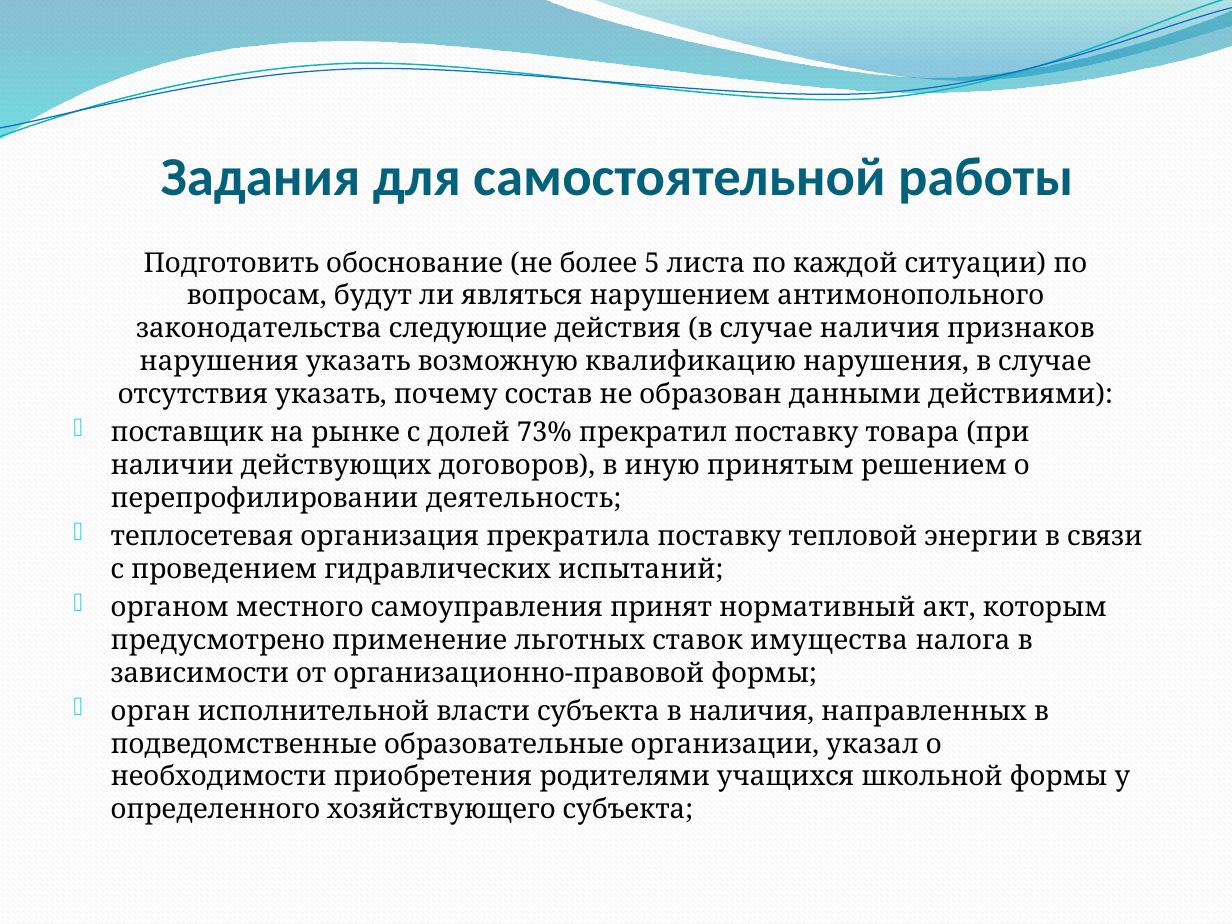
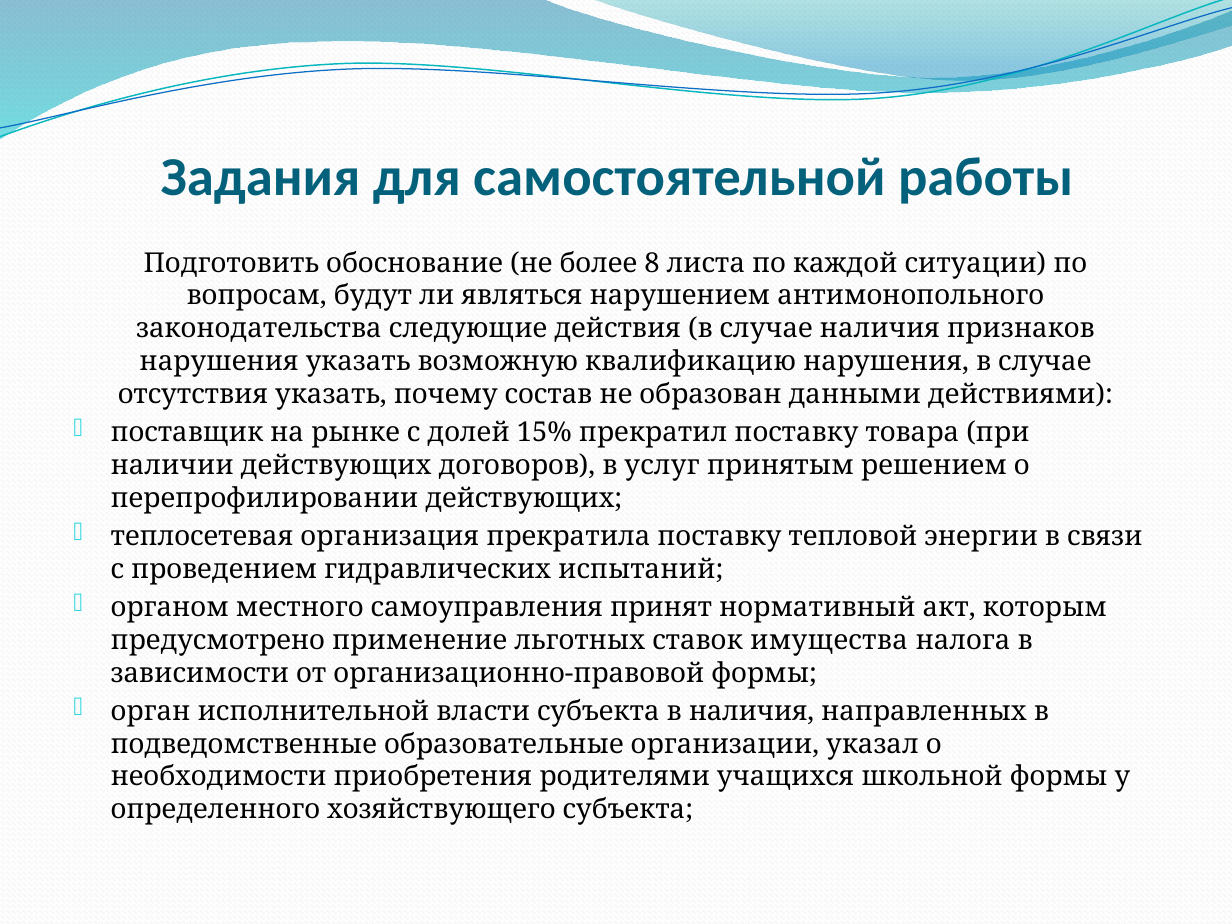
5: 5 -> 8
73%: 73% -> 15%
иную: иную -> услуг
перепрофилировании деятельность: деятельность -> действующих
